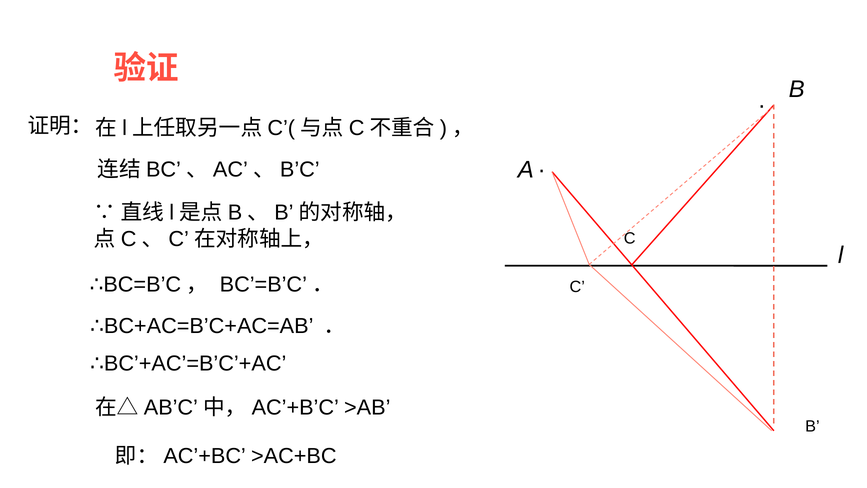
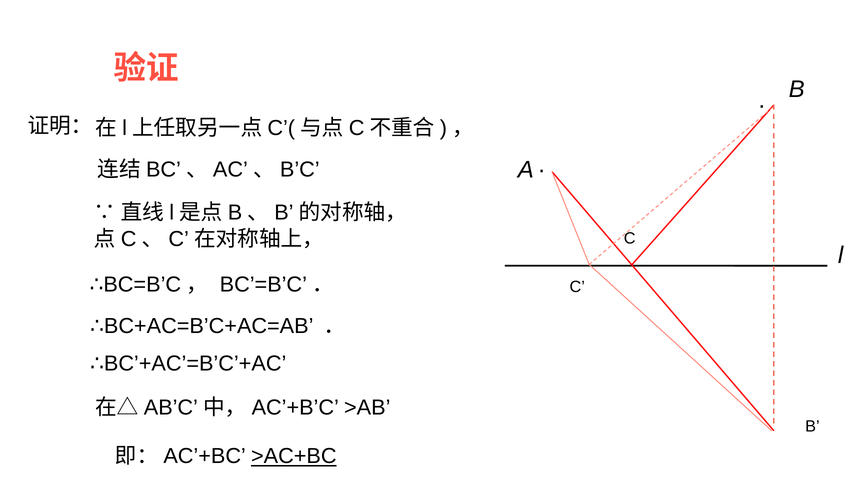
>AC+BC underline: none -> present
